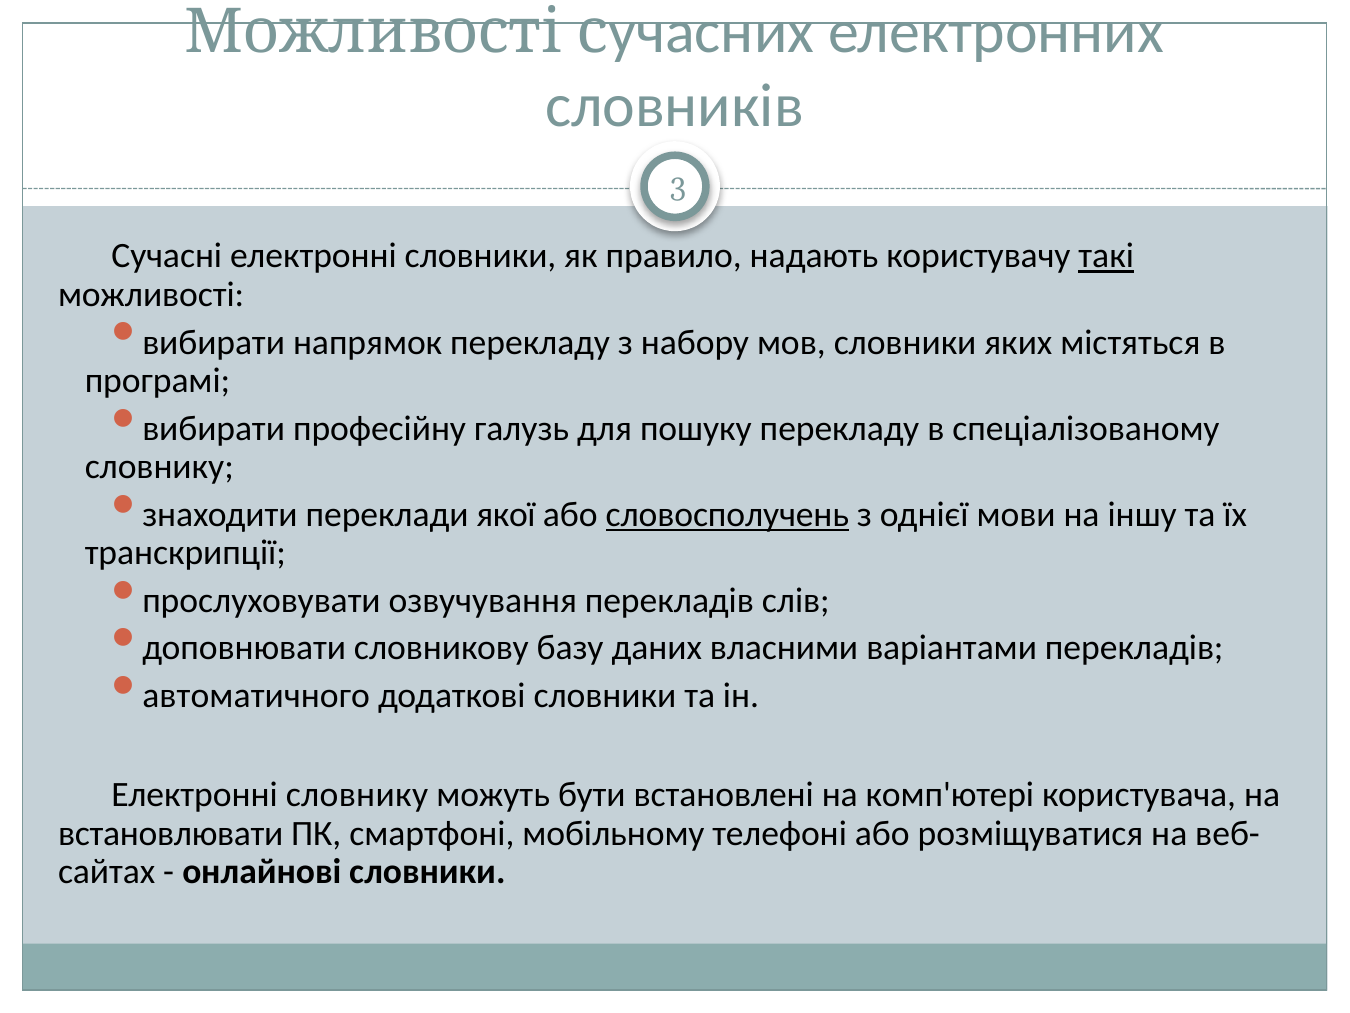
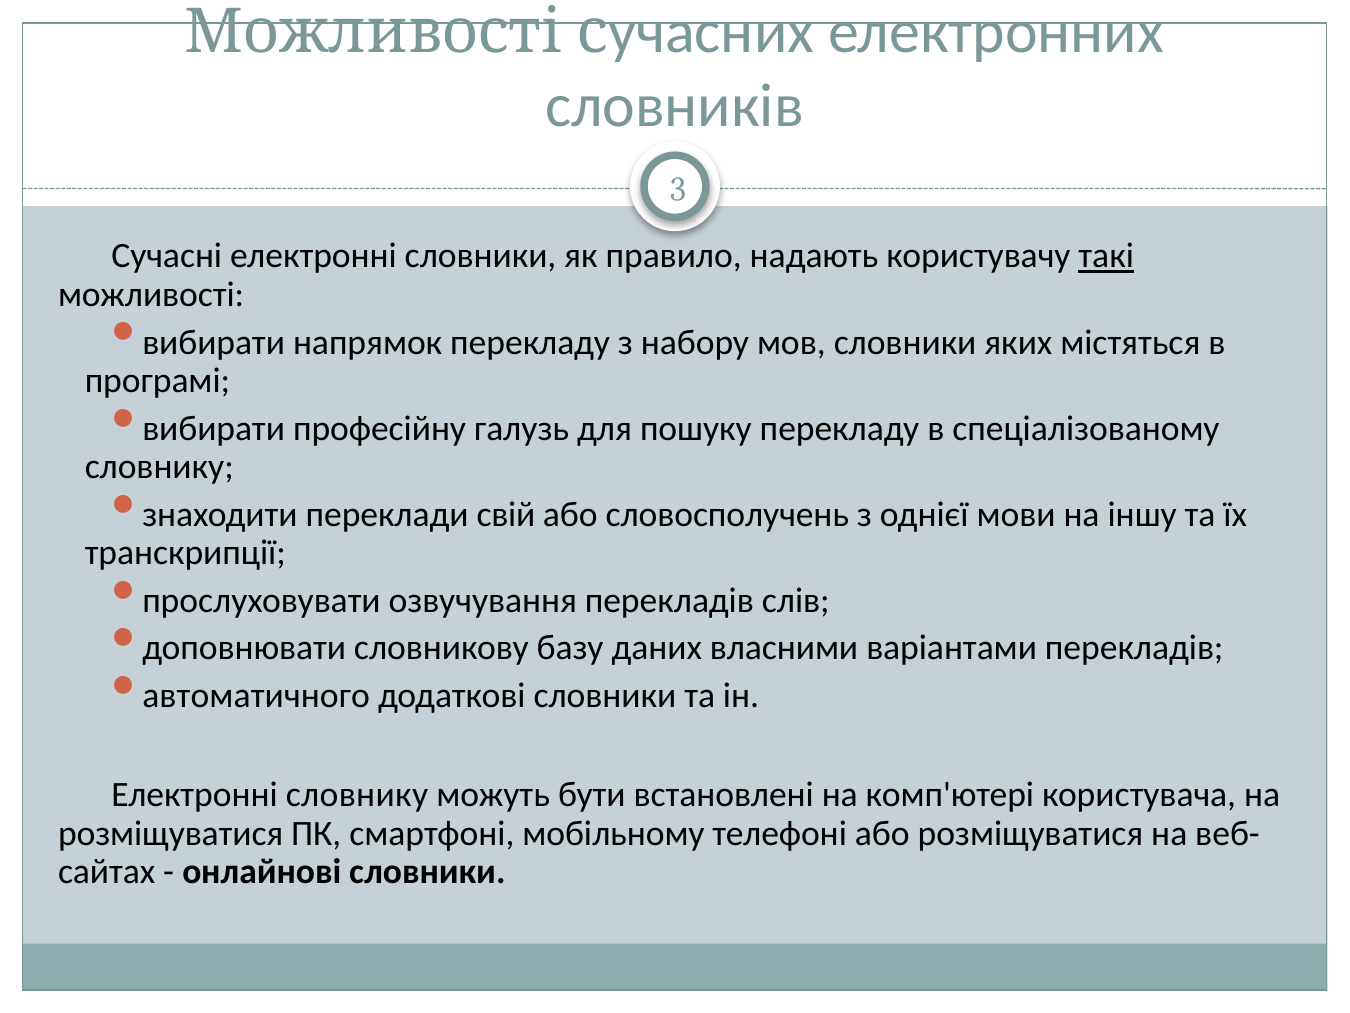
якої: якої -> свій
словосполучень underline: present -> none
встановлювати at (171, 833): встановлювати -> розміщуватися
